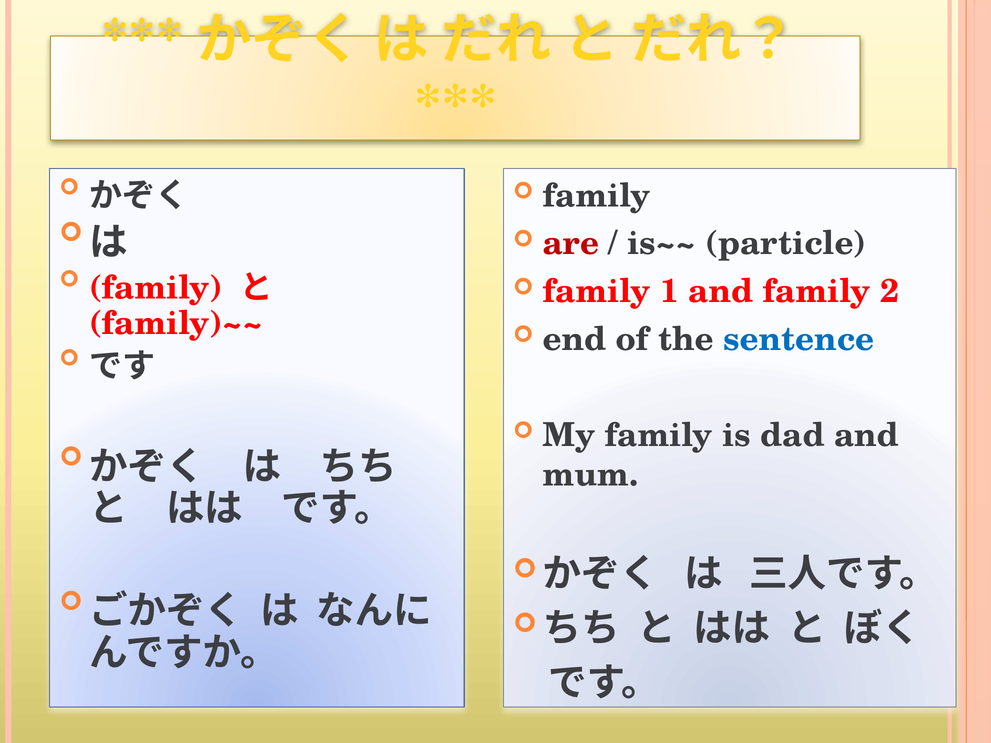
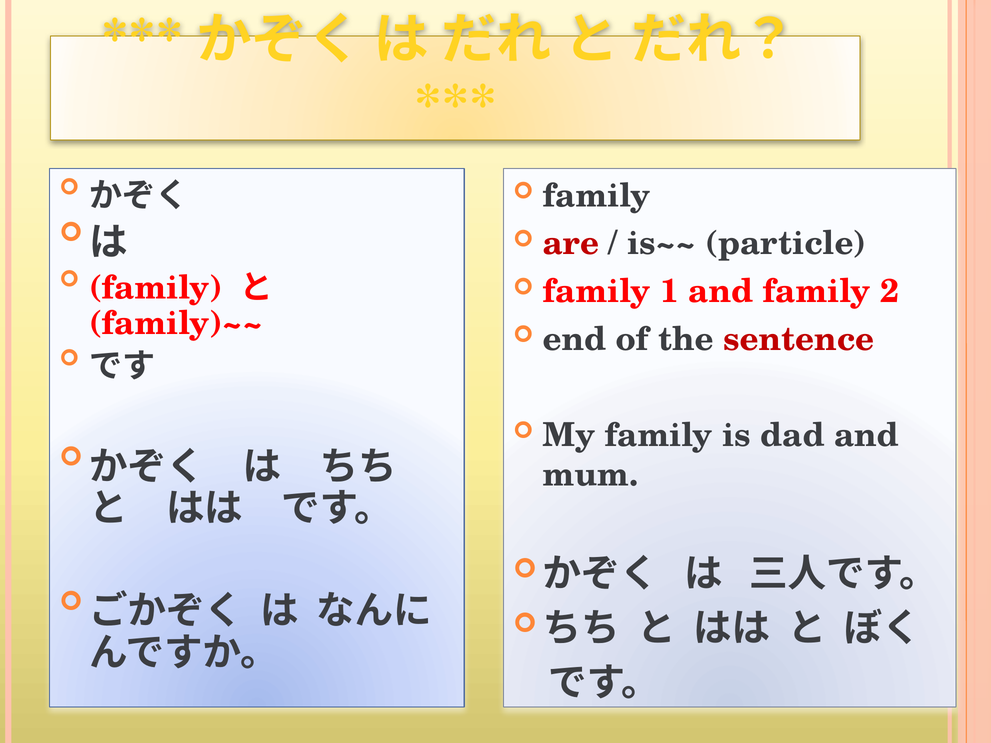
sentence colour: blue -> red
